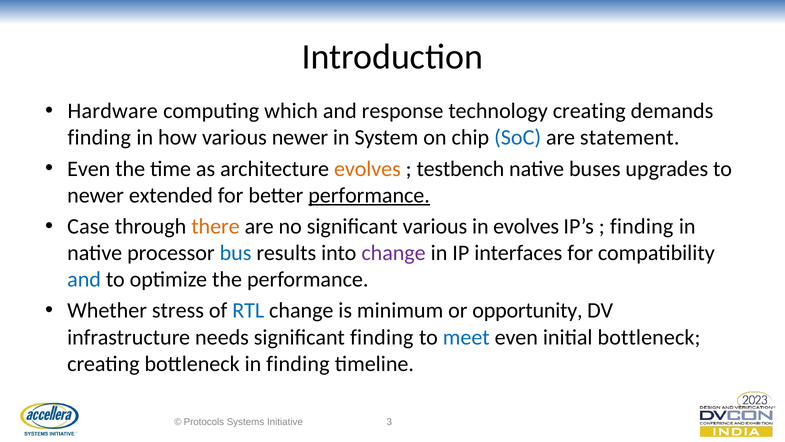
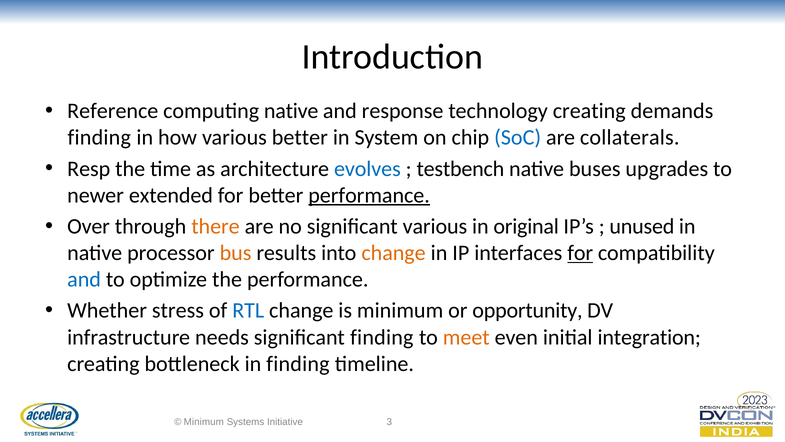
Hardware: Hardware -> Reference
computing which: which -> native
various newer: newer -> better
statement: statement -> collaterals
Even at (89, 169): Even -> Resp
evolves at (367, 169) colour: orange -> blue
Case: Case -> Over
in evolves: evolves -> original
finding at (642, 226): finding -> unused
bus colour: blue -> orange
change at (394, 253) colour: purple -> orange
for at (580, 253) underline: none -> present
meet colour: blue -> orange
initial bottleneck: bottleneck -> integration
Protocols at (204, 422): Protocols -> Minimum
